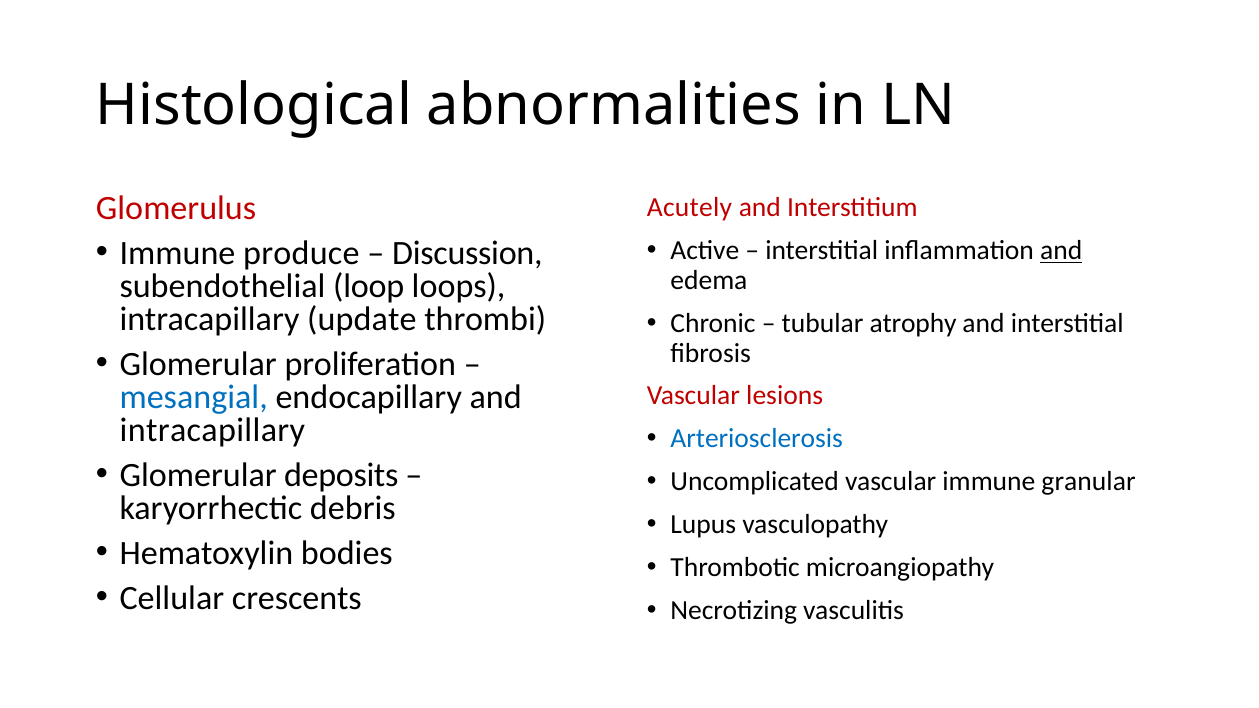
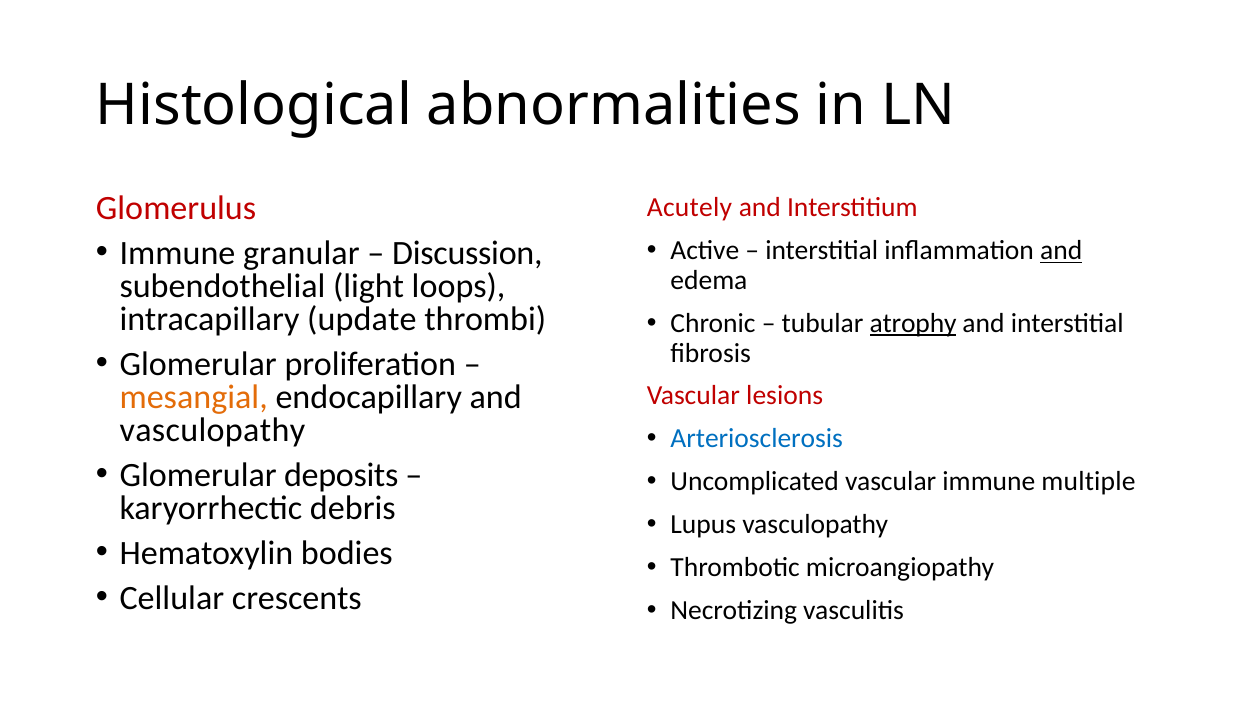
produce: produce -> granular
loop: loop -> light
atrophy underline: none -> present
mesangial colour: blue -> orange
intracapillary at (212, 431): intracapillary -> vasculopathy
granular: granular -> multiple
